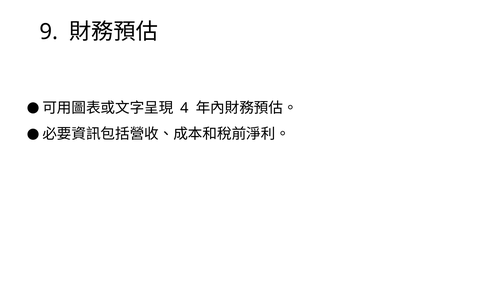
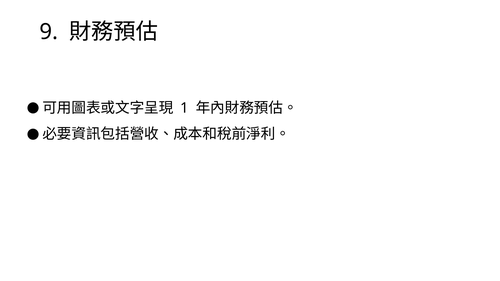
4: 4 -> 1
